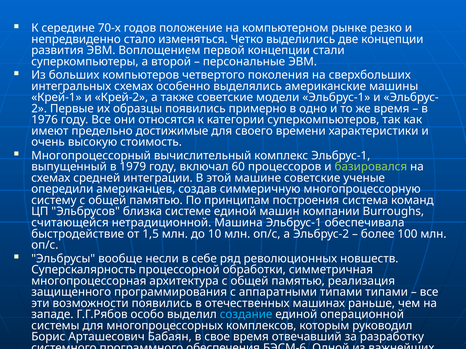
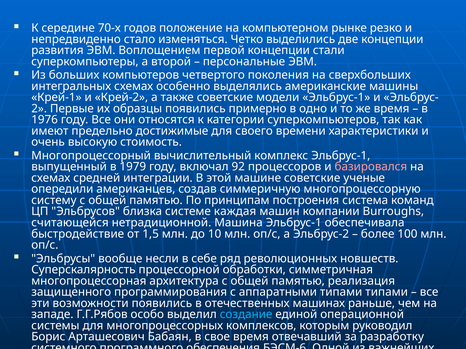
60: 60 -> 92
базировался colour: light green -> pink
системе единой: единой -> каждая
